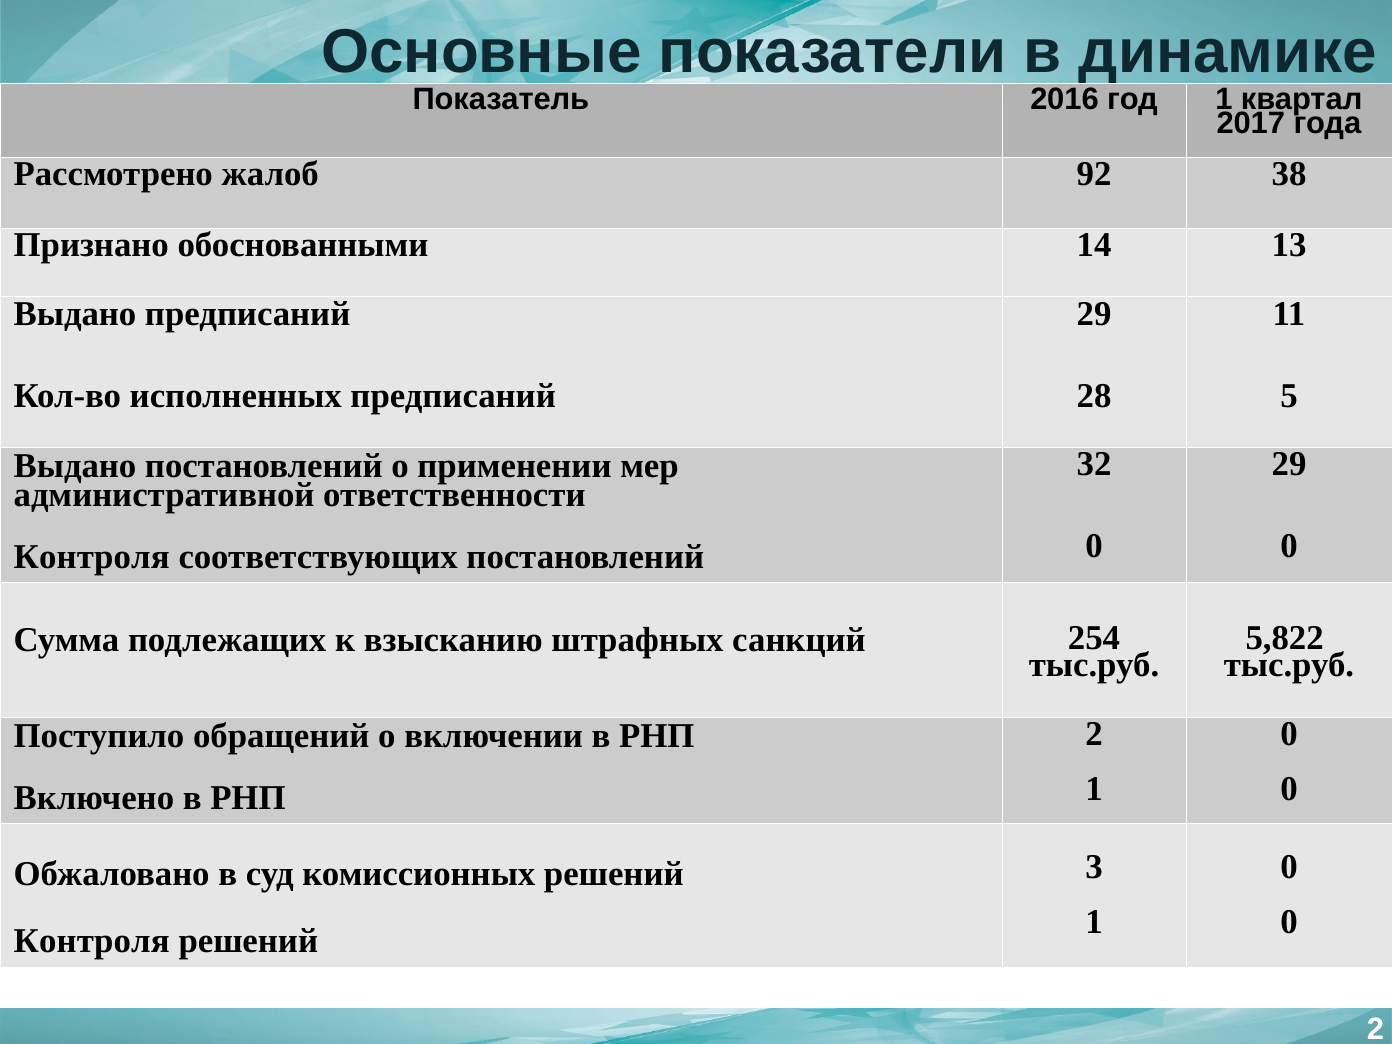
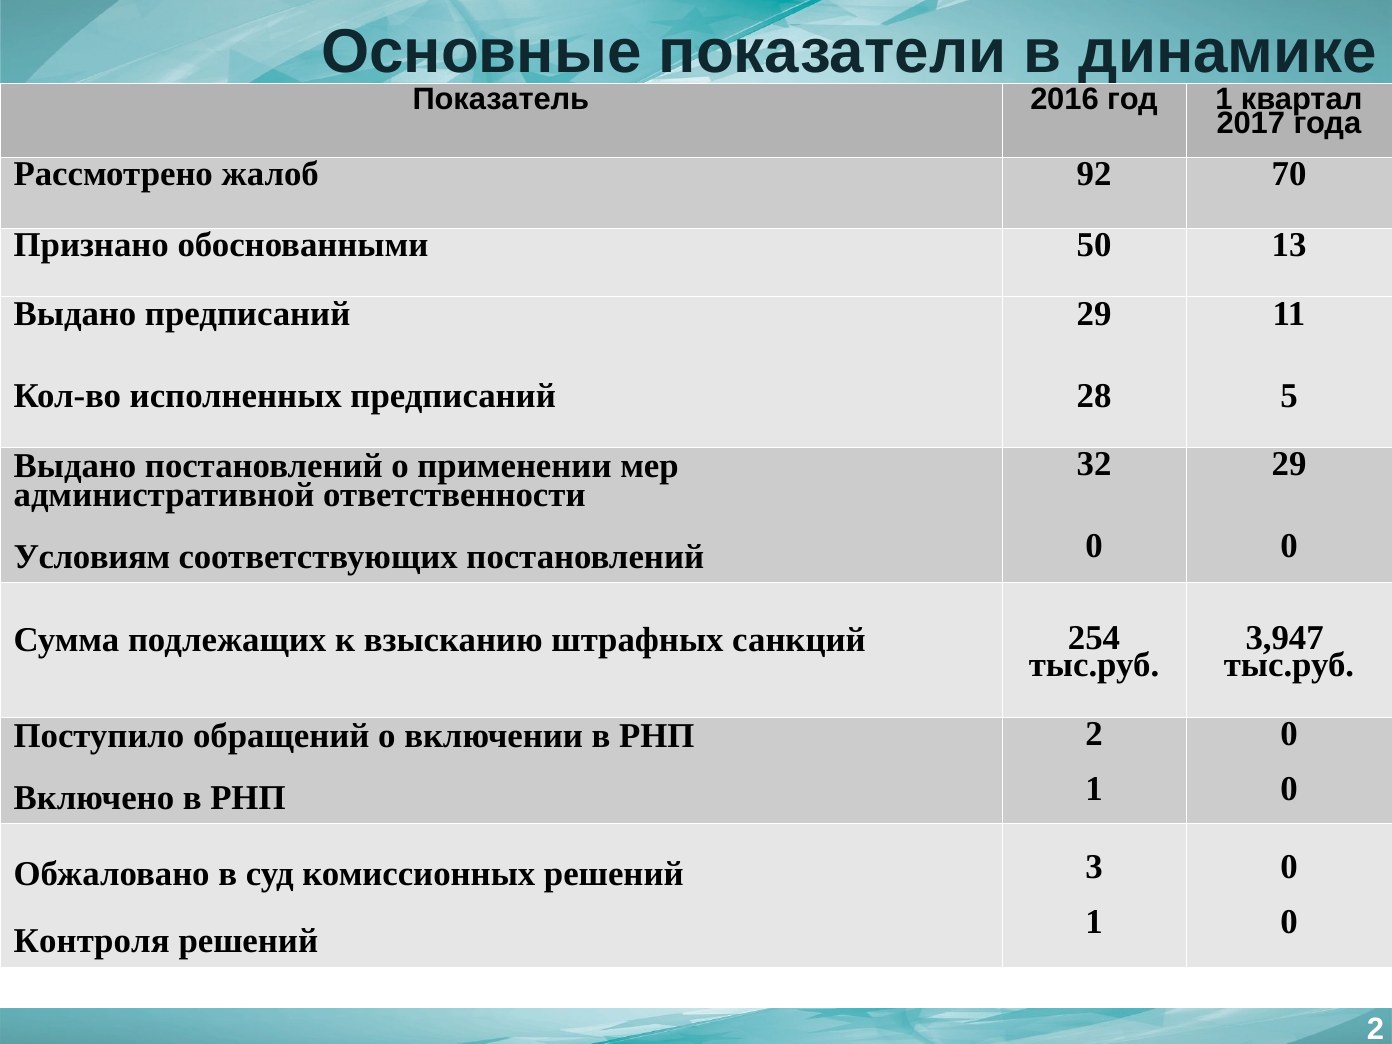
38: 38 -> 70
14: 14 -> 50
Контроля at (92, 557): Контроля -> Условиям
5,822: 5,822 -> 3,947
